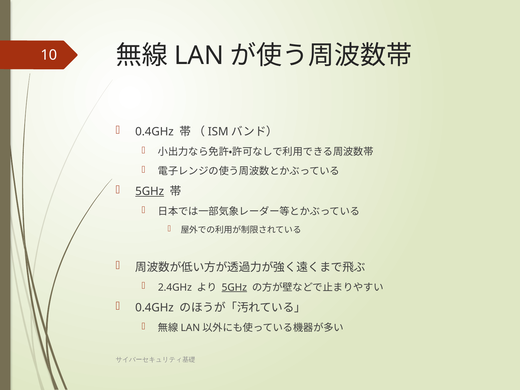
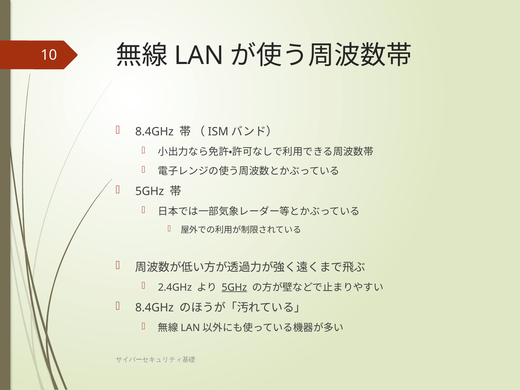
0.4GHz at (154, 132): 0.4GHz -> 8.4GHz
5GHz at (150, 191) underline: present -> none
0.4GHz at (154, 308): 0.4GHz -> 8.4GHz
